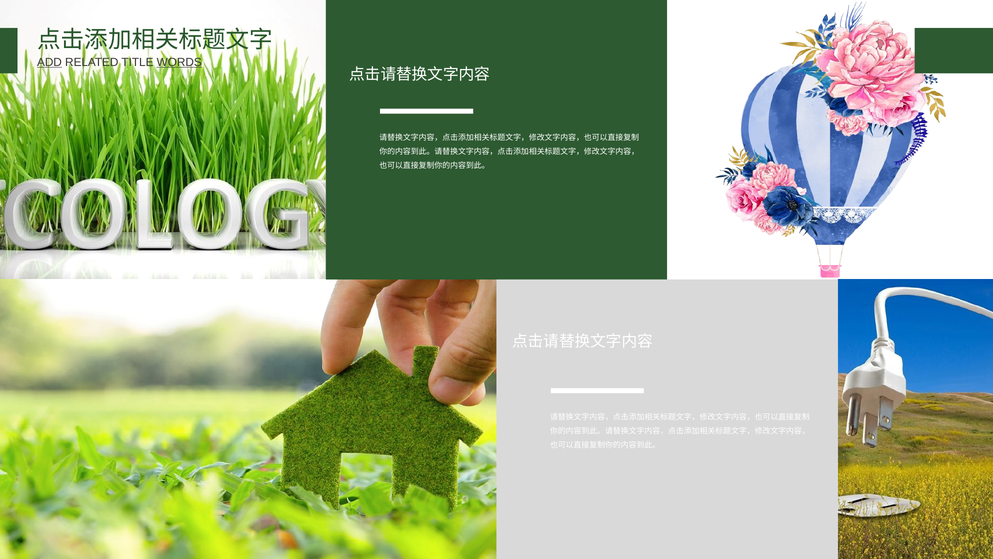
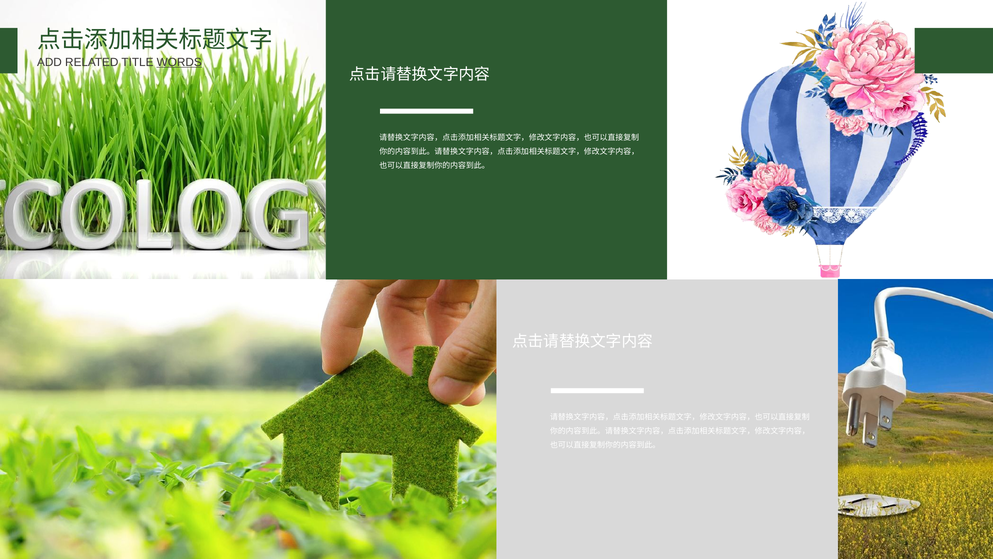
ADD underline: present -> none
